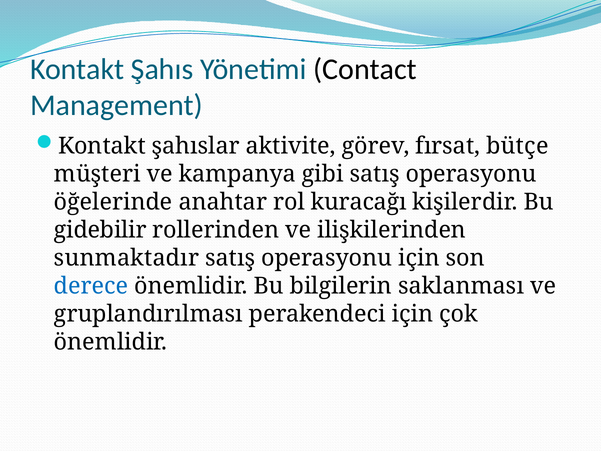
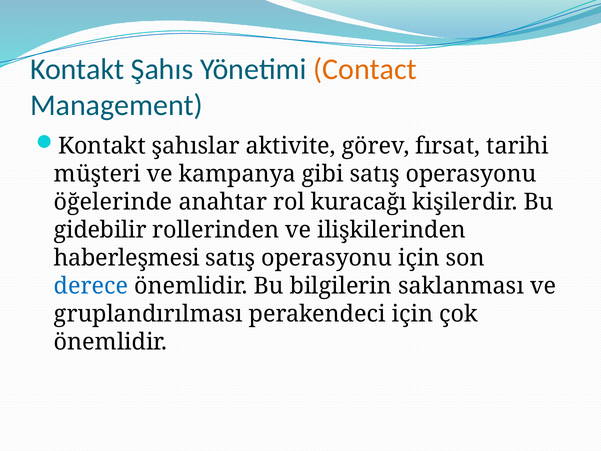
Contact colour: black -> orange
bütçe: bütçe -> tarihi
sunmaktadır: sunmaktadır -> haberleşmesi
